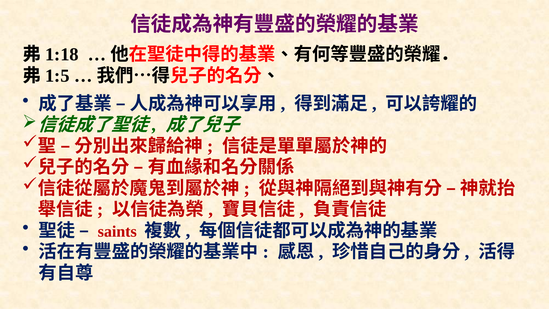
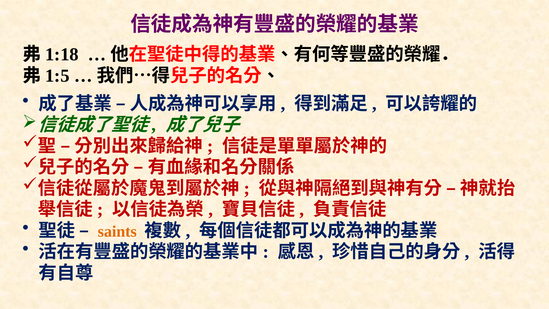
saints colour: red -> orange
